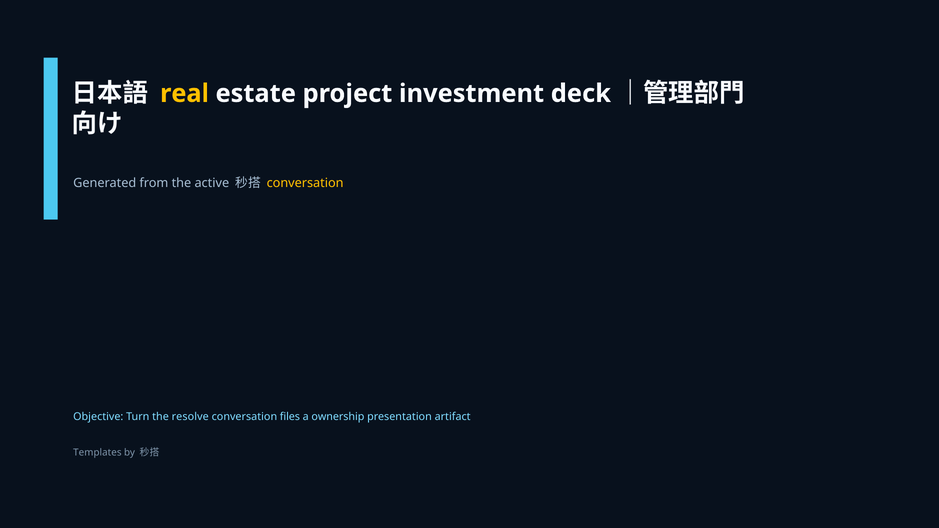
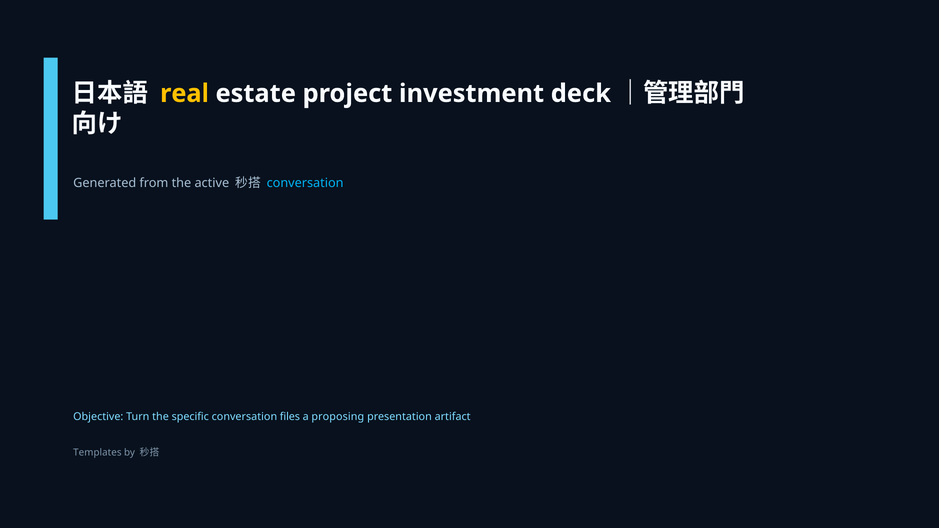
conversation at (305, 183) colour: yellow -> light blue
resolve: resolve -> specific
ownership: ownership -> proposing
